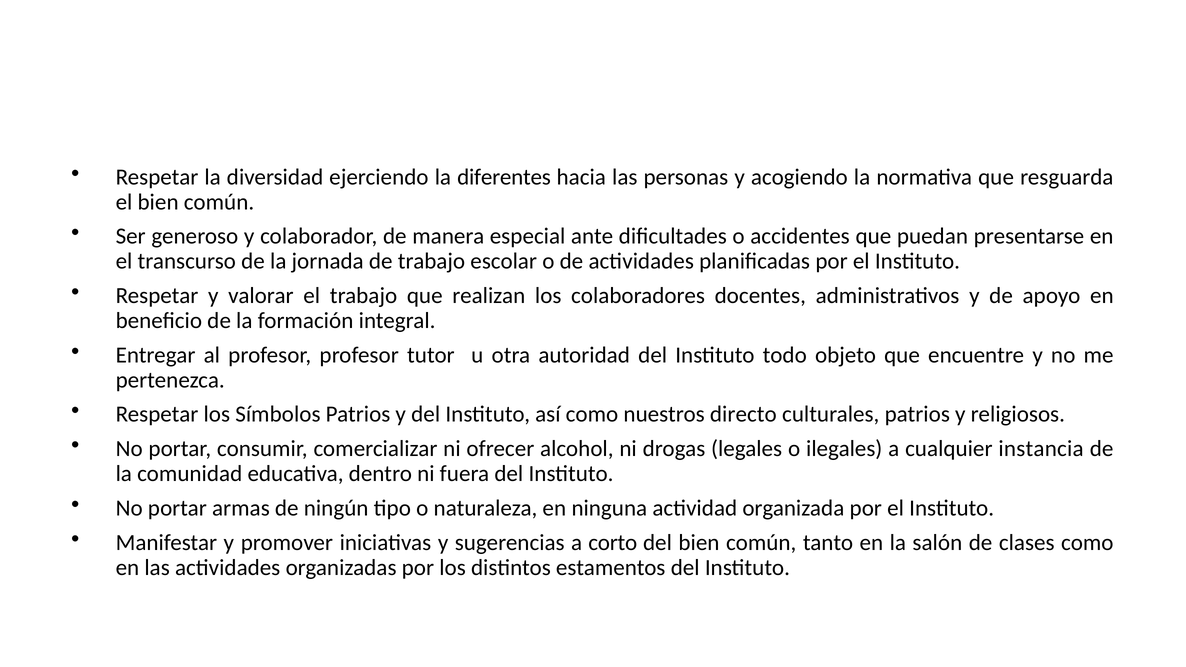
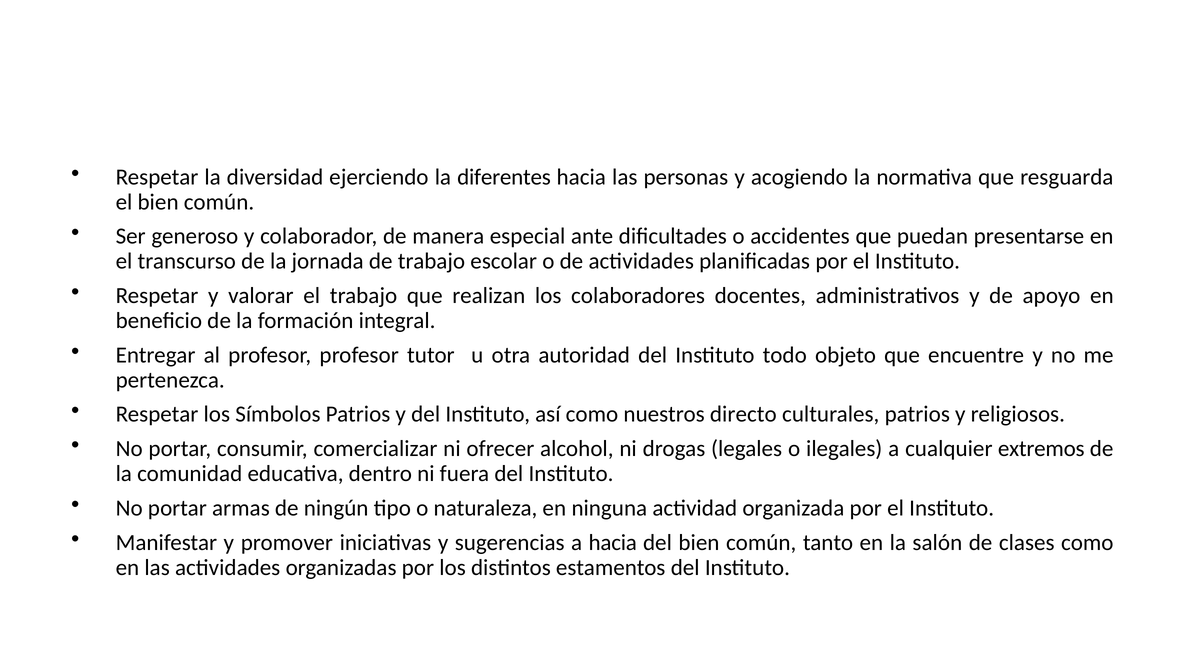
instancia: instancia -> extremos
a corto: corto -> hacia
